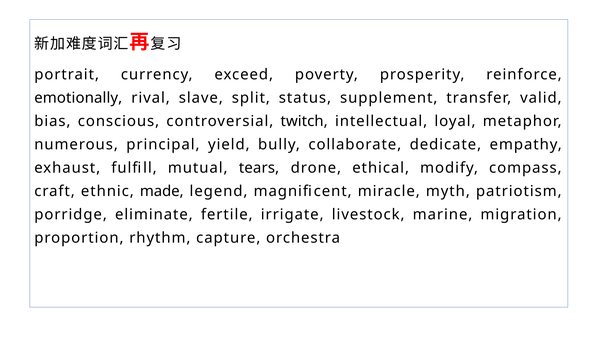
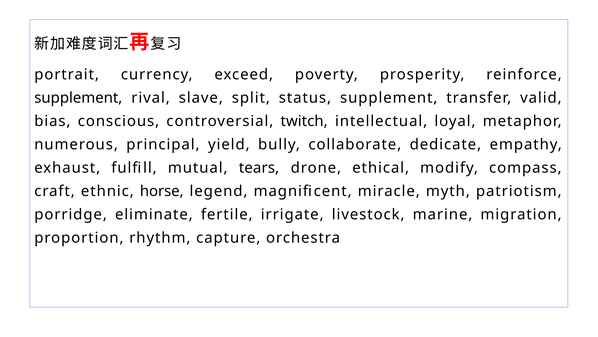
emotionally at (78, 98): emotionally -> supplement
made: made -> horse
